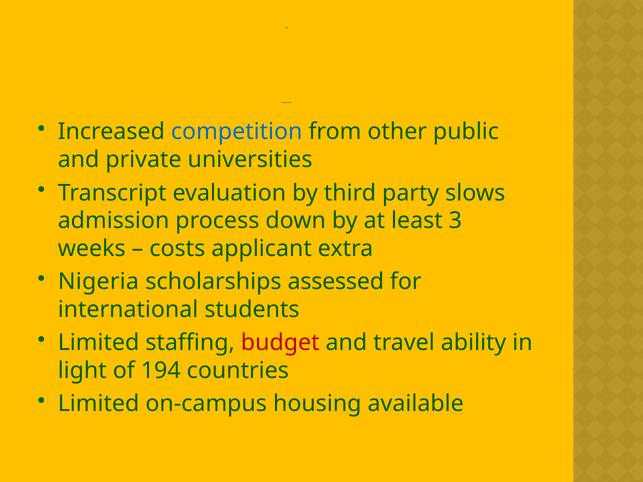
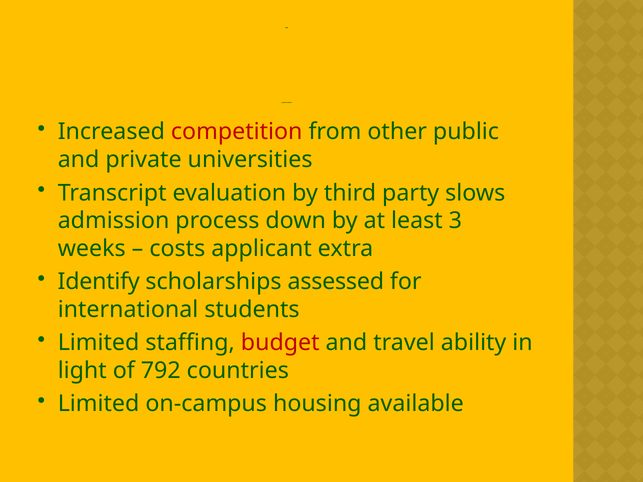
competition colour: blue -> red
Nigeria: Nigeria -> Identify
194: 194 -> 792
